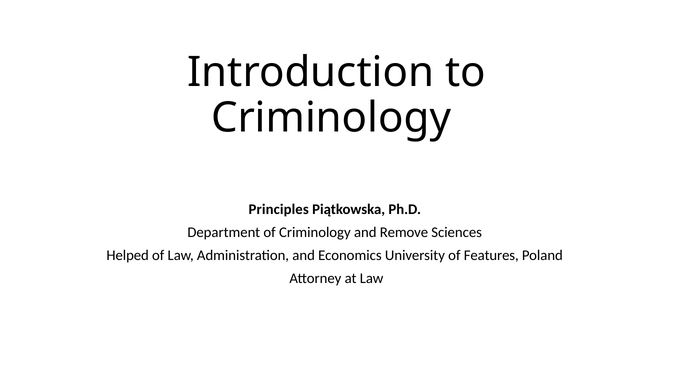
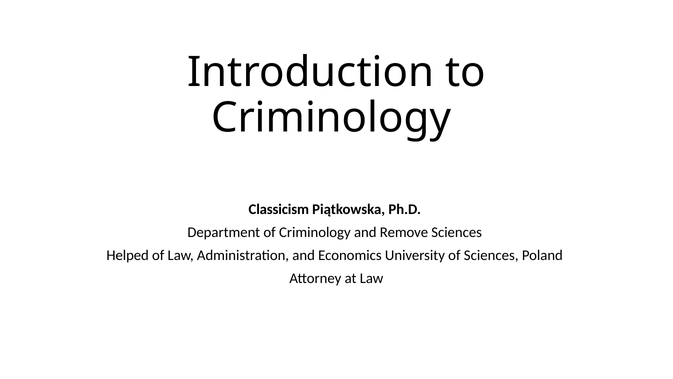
Principles: Principles -> Classicism
of Features: Features -> Sciences
